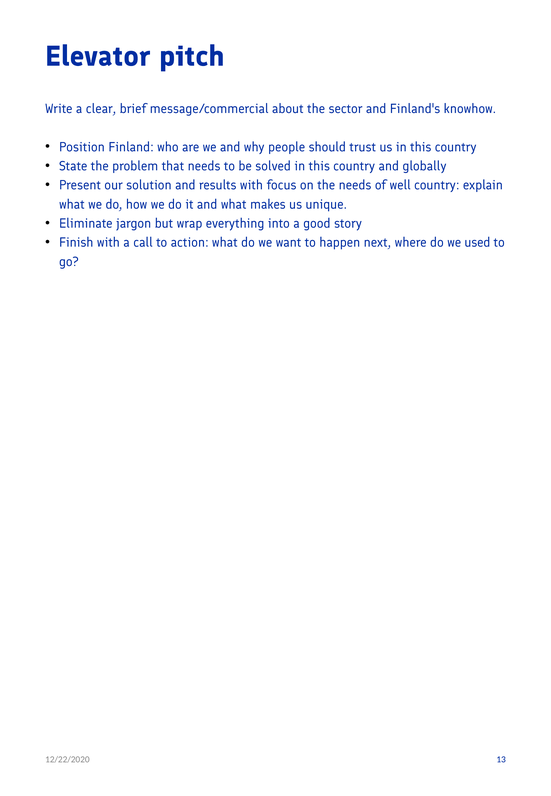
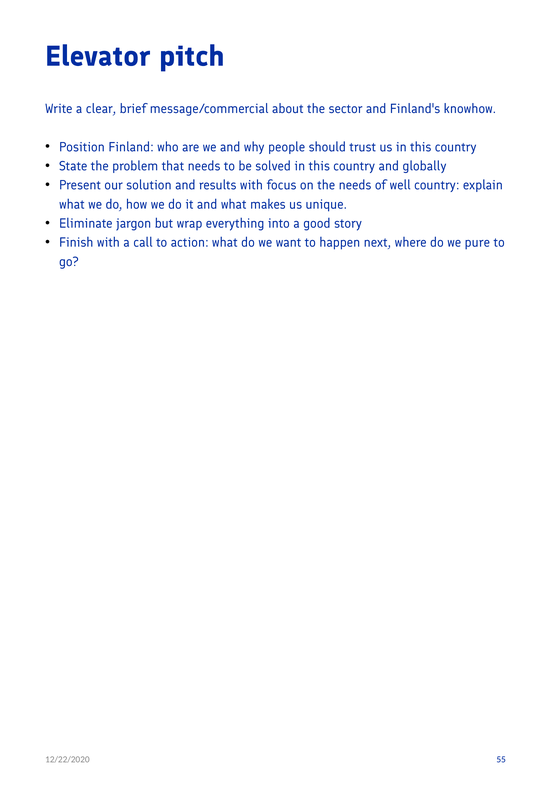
used: used -> pure
13: 13 -> 55
